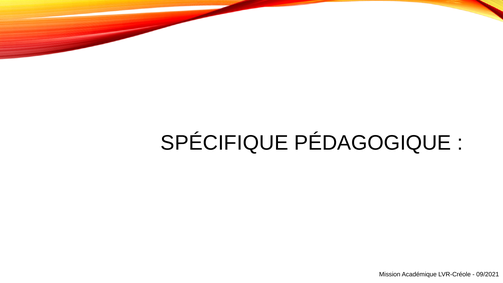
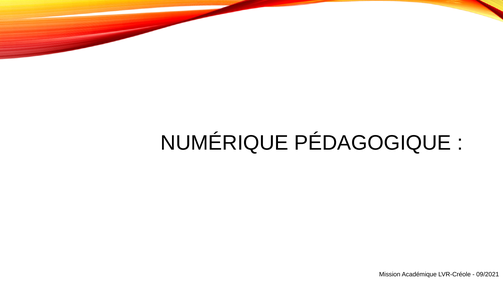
SPÉCIFIQUE: SPÉCIFIQUE -> NUMÉRIQUE
